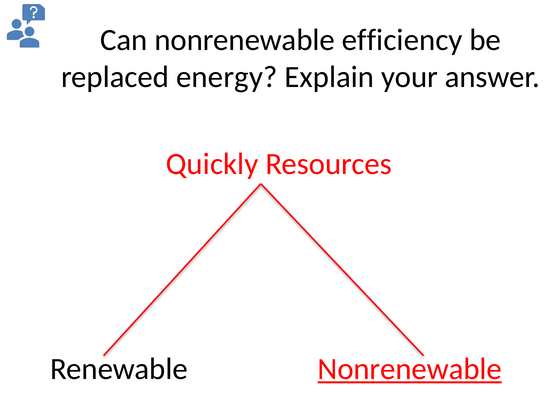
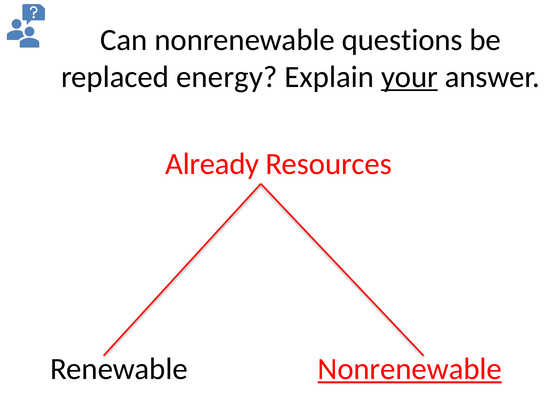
efficiency: efficiency -> questions
your underline: none -> present
Quickly: Quickly -> Already
